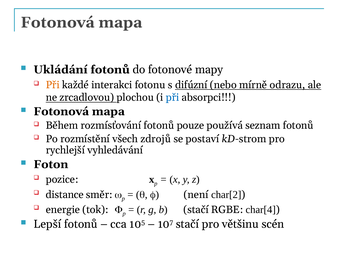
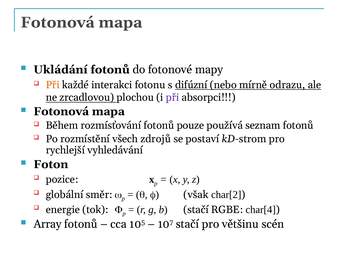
při at (173, 97) colour: blue -> purple
distance: distance -> globální
není: není -> však
Lepší: Lepší -> Array
